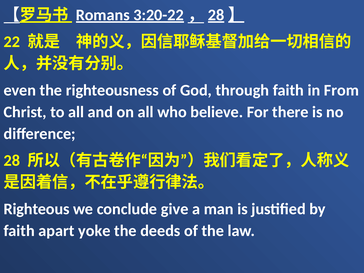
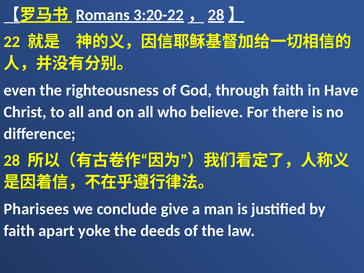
From: From -> Have
Righteous: Righteous -> Pharisees
